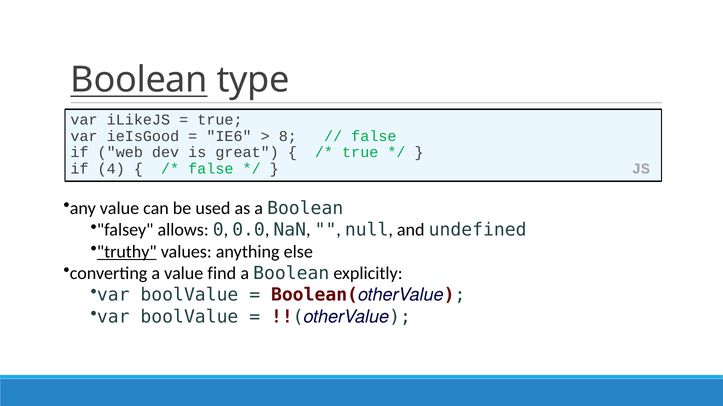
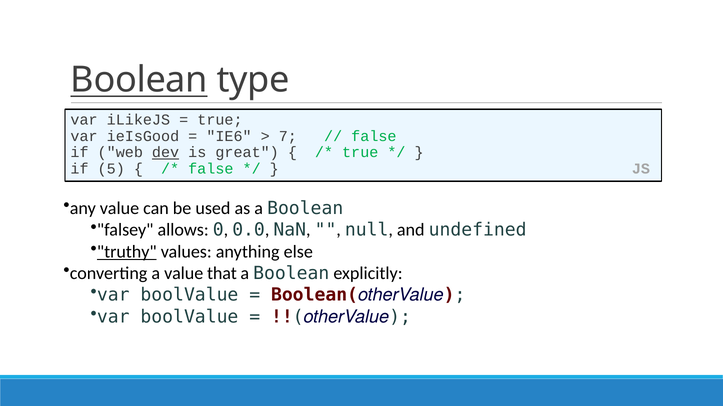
8: 8 -> 7
dev underline: none -> present
4: 4 -> 5
find: find -> that
